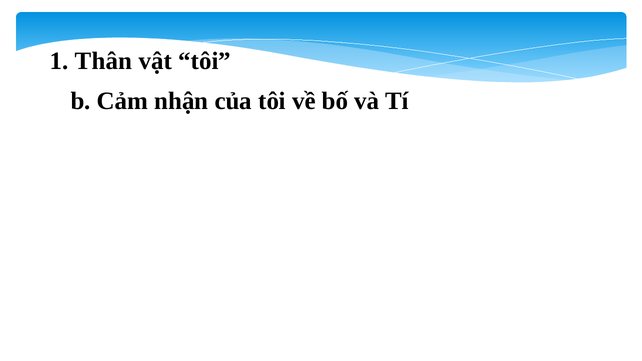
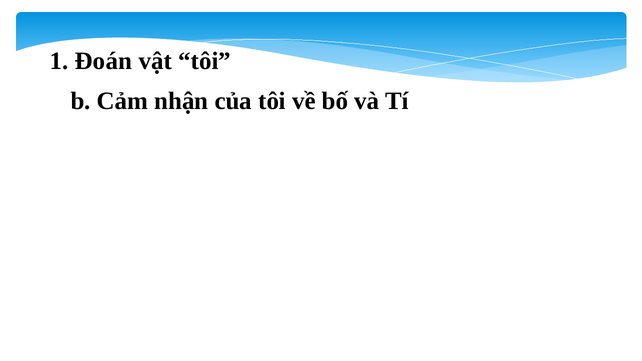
Thân: Thân -> Đoán
